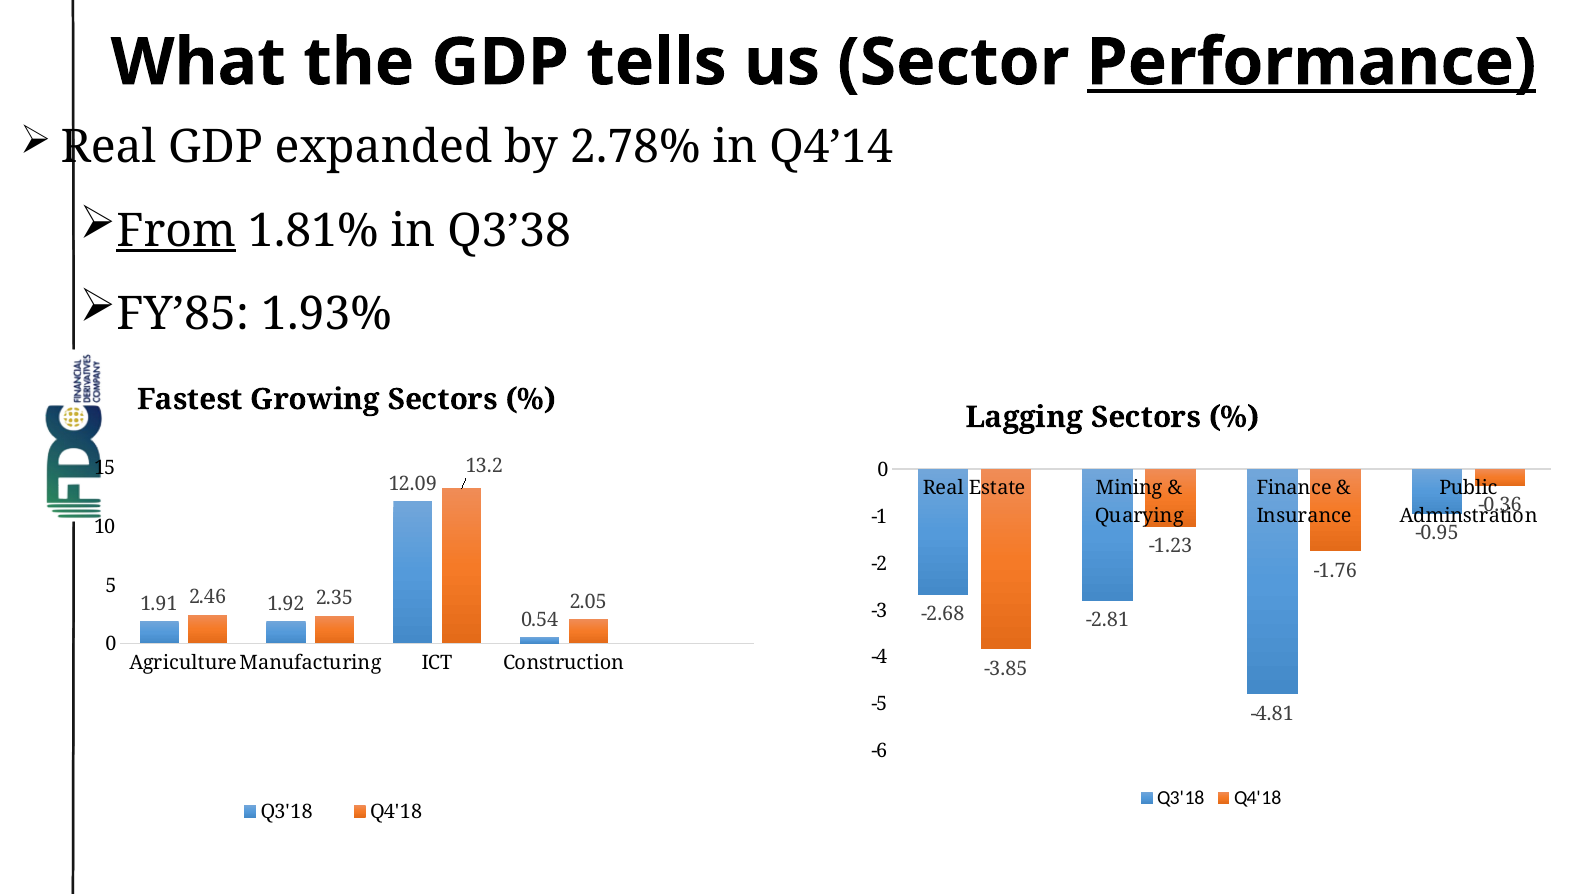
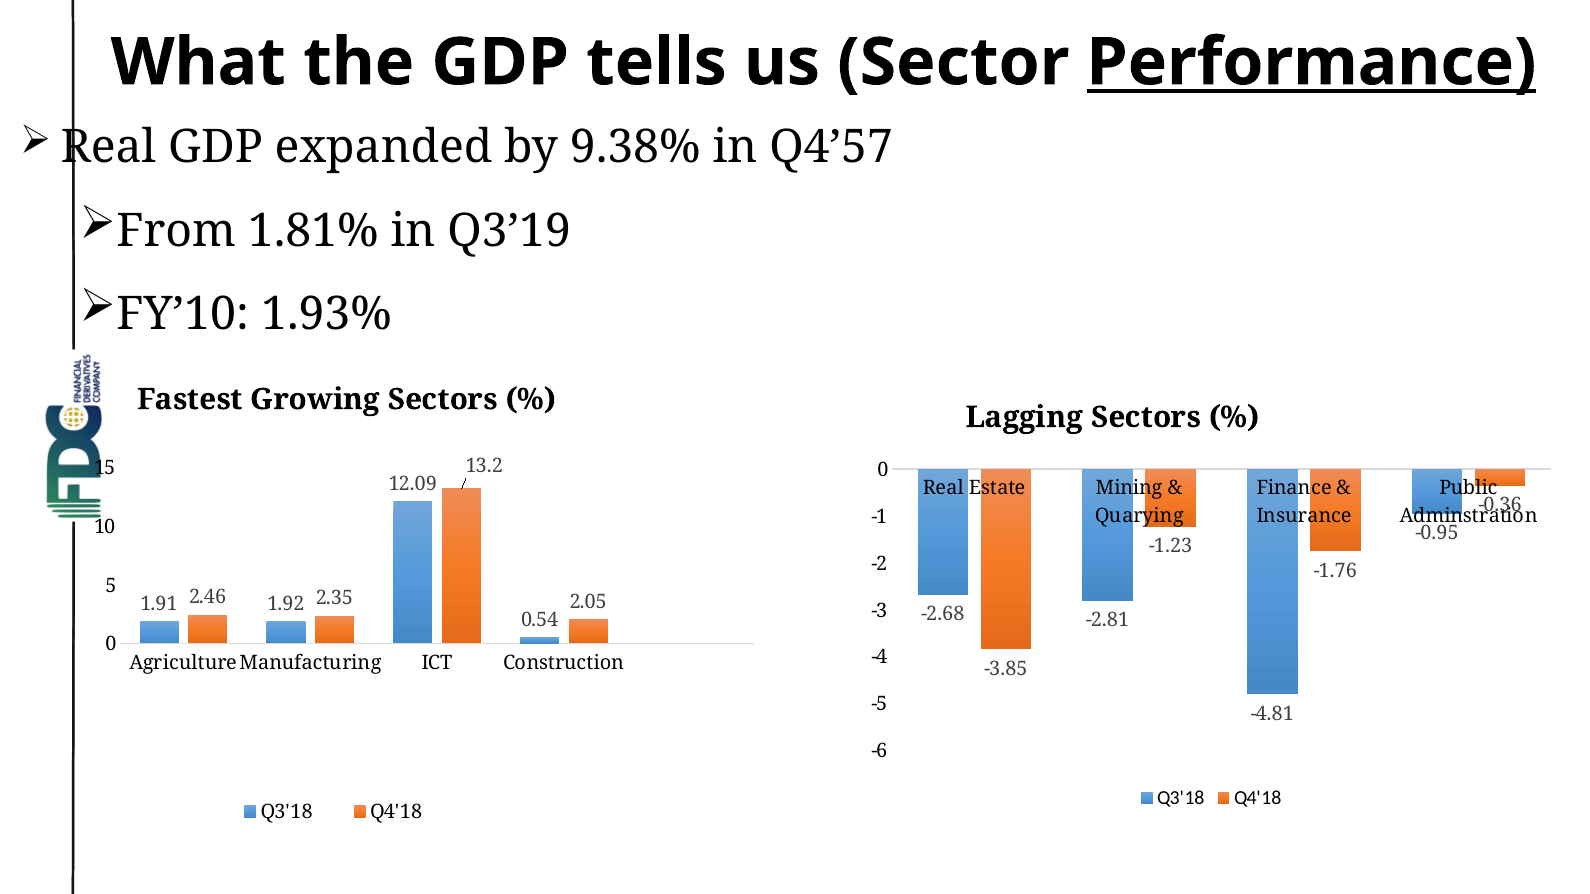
2.78%: 2.78% -> 9.38%
Q4’14: Q4’14 -> Q4’57
From underline: present -> none
Q3’38: Q3’38 -> Q3’19
FY’85: FY’85 -> FY’10
